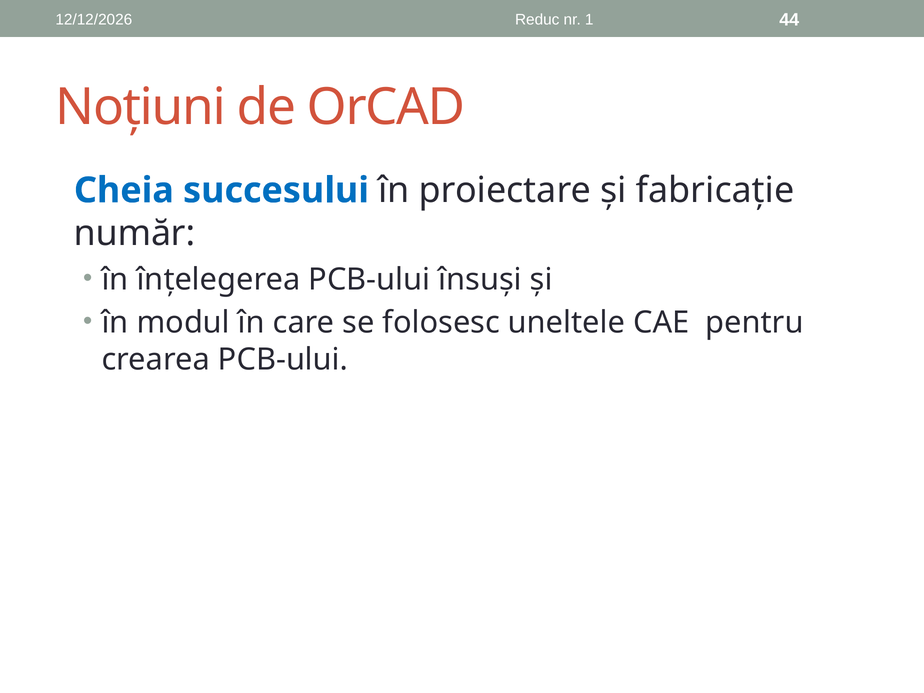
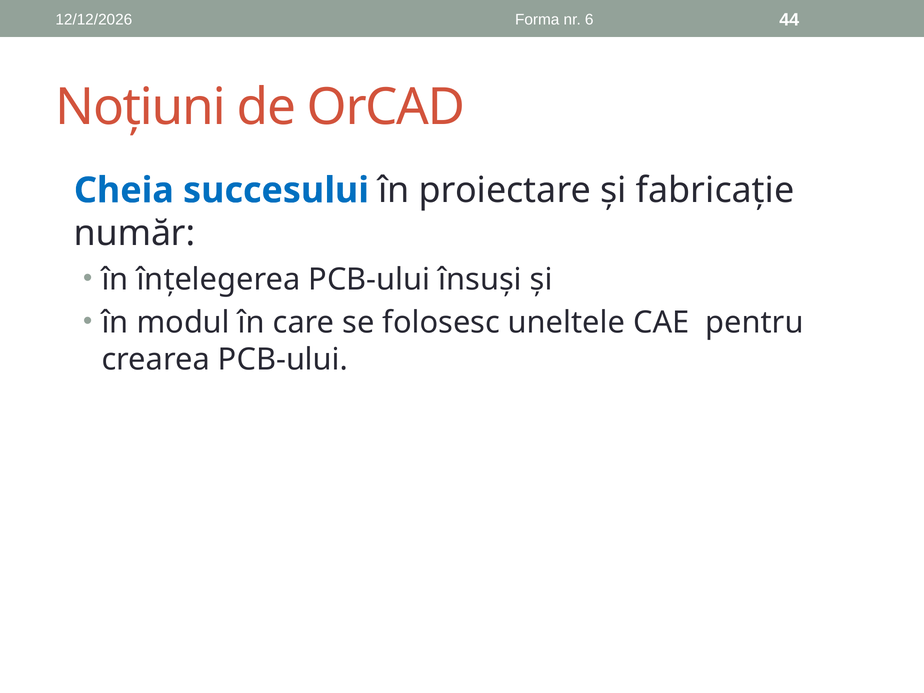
Reduc: Reduc -> Forma
1: 1 -> 6
